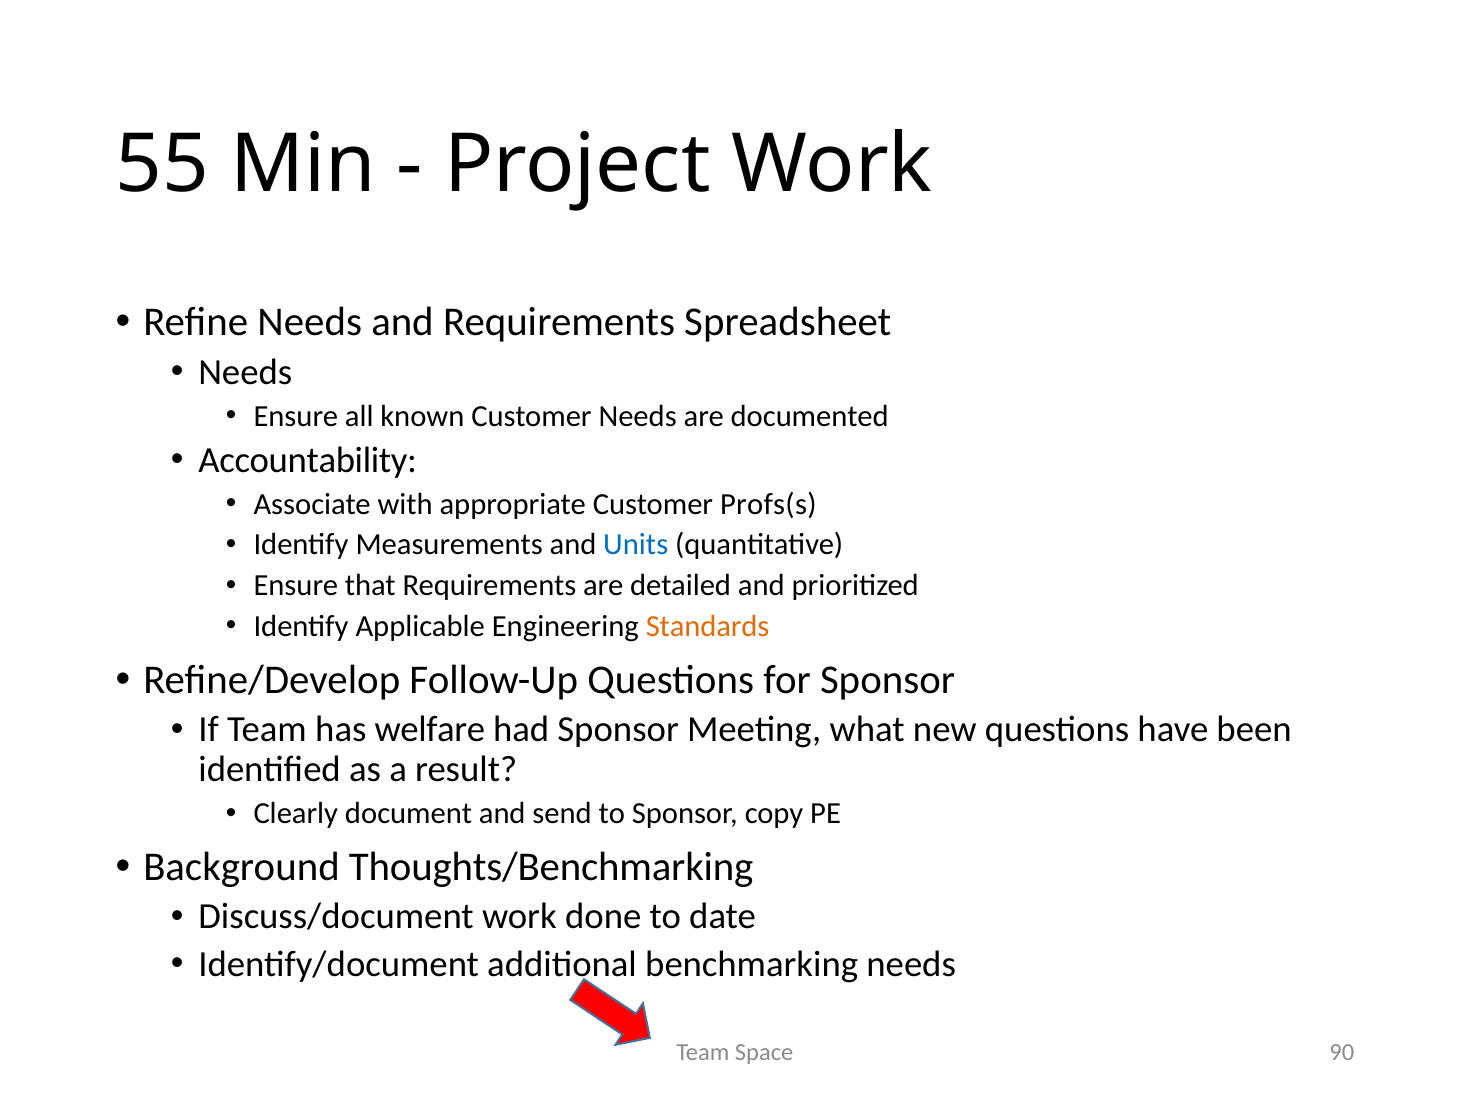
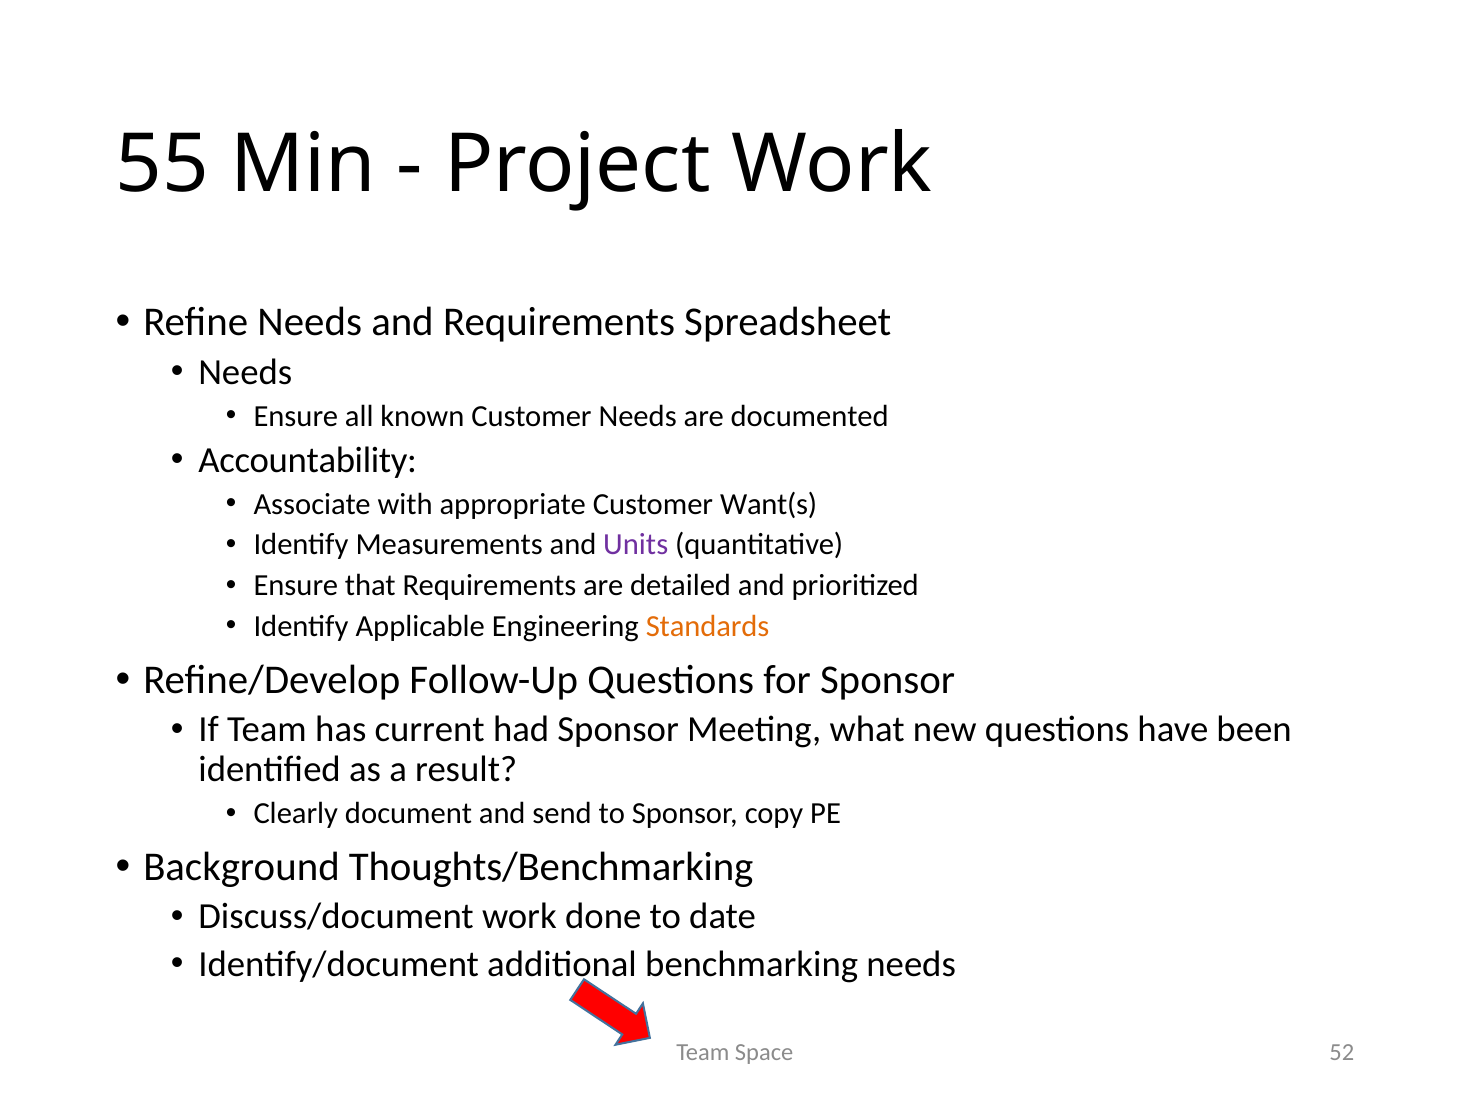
Profs(s: Profs(s -> Want(s
Units colour: blue -> purple
welfare: welfare -> current
90: 90 -> 52
